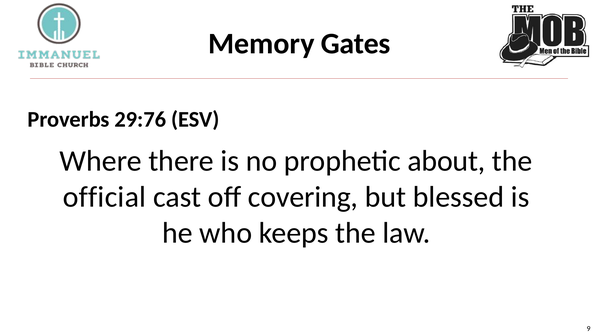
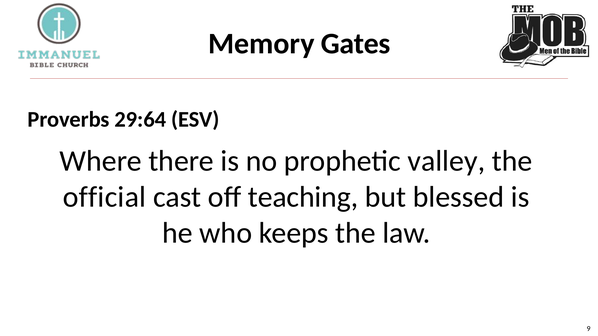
29:76: 29:76 -> 29:64
about: about -> valley
covering: covering -> teaching
